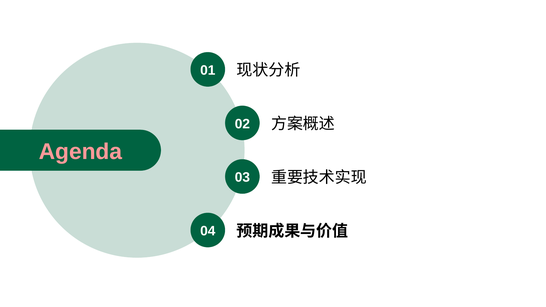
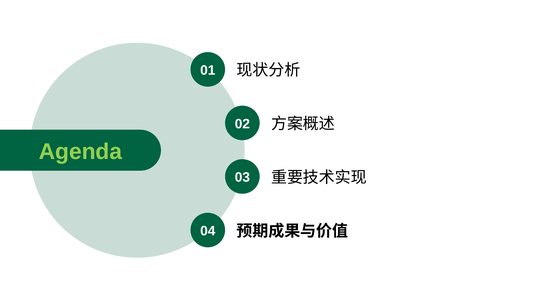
Agenda colour: pink -> light green
